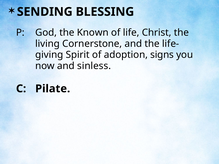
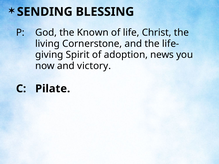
signs: signs -> news
sinless: sinless -> victory
